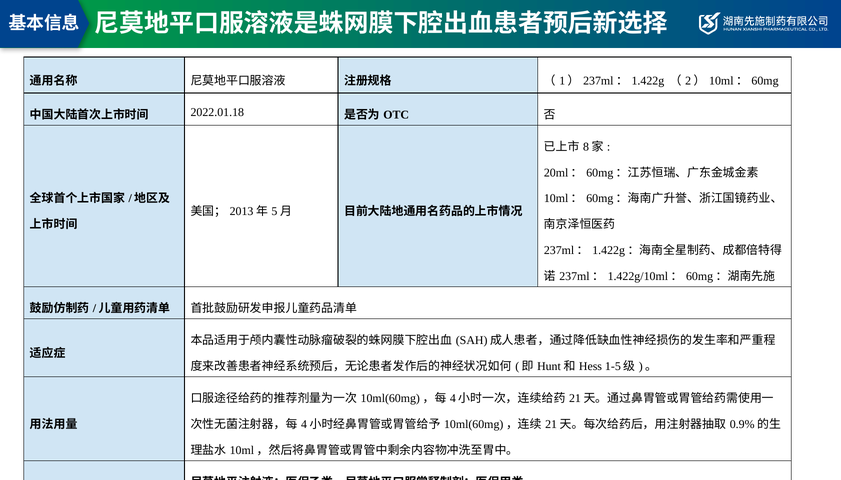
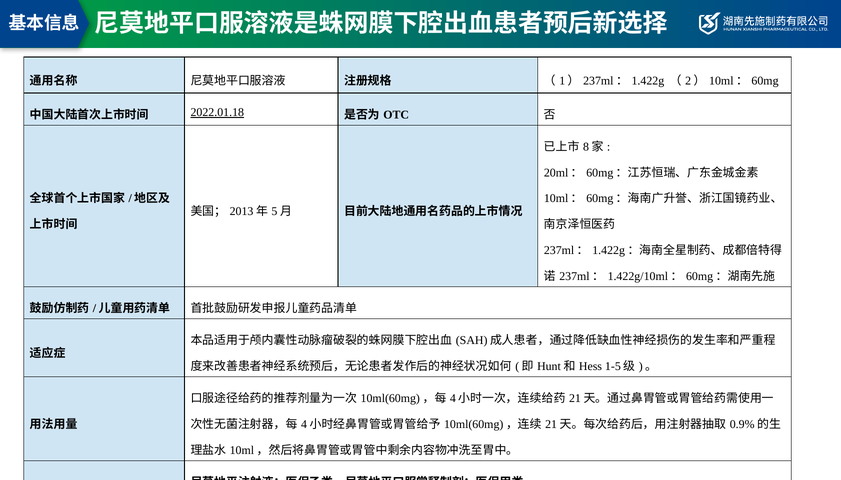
2022.01.18 underline: none -> present
